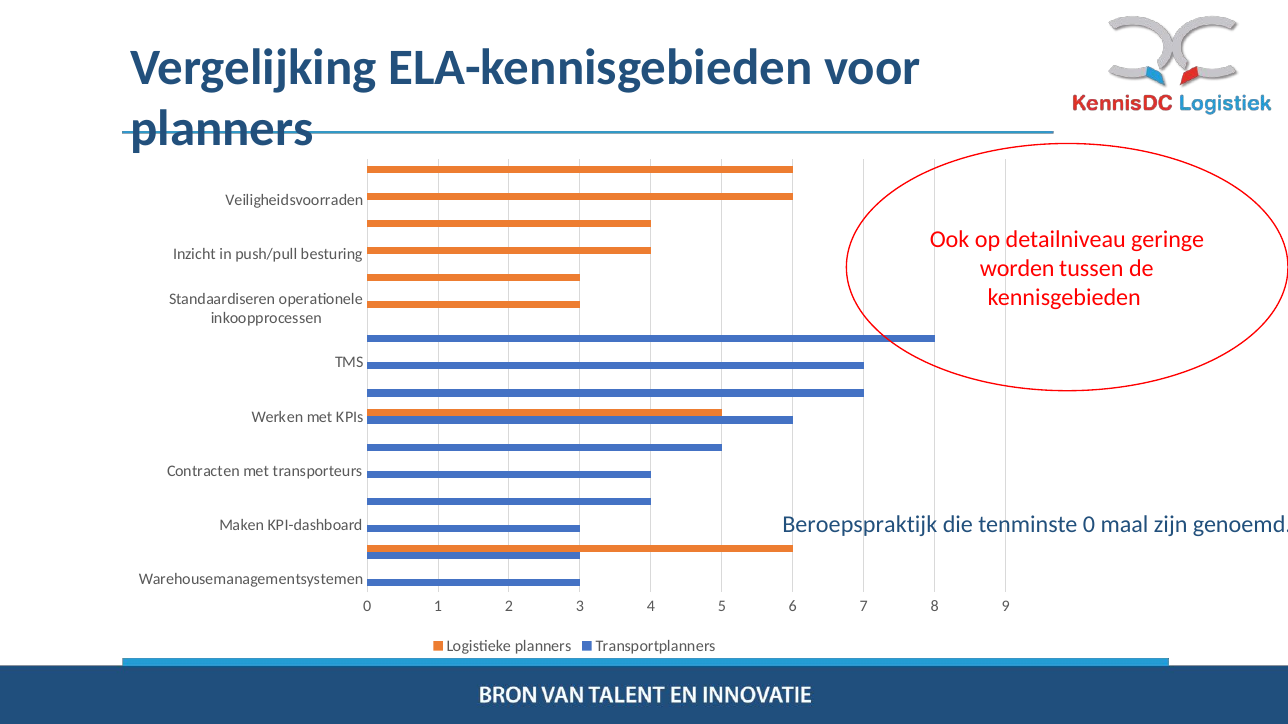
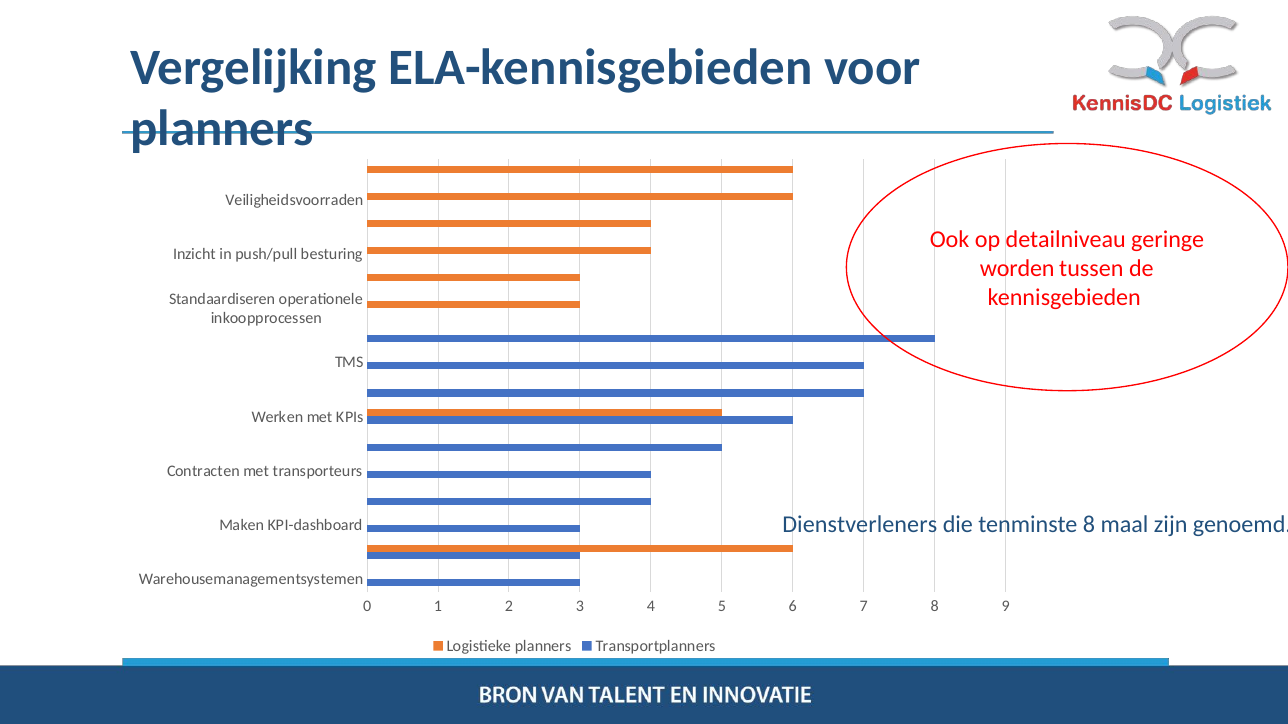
Beroepspraktijk: Beroepspraktijk -> Dienstverleners
tenminste 0: 0 -> 8
